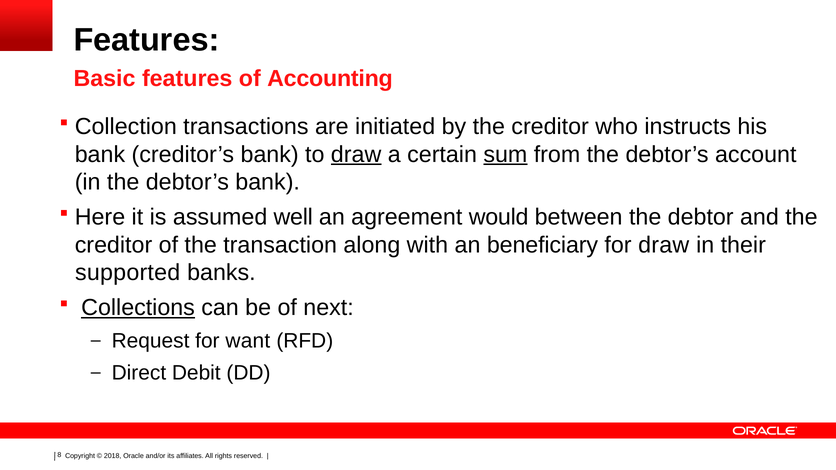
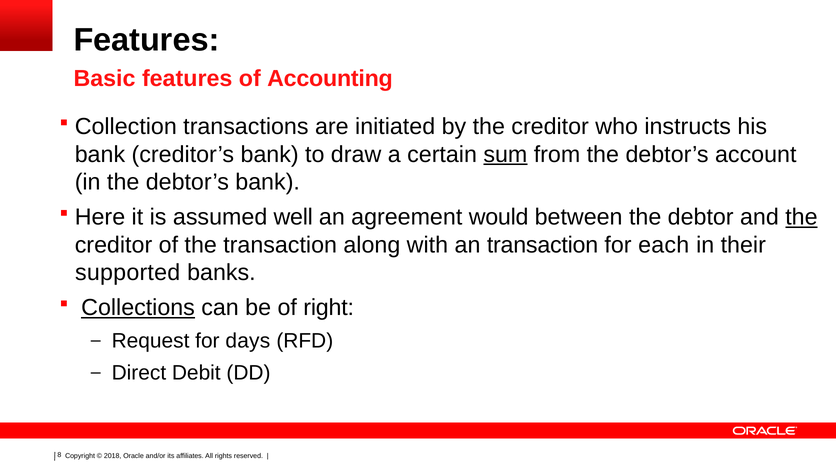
draw at (356, 154) underline: present -> none
the at (801, 217) underline: none -> present
an beneficiary: beneficiary -> transaction
for draw: draw -> each
next: next -> right
want: want -> days
